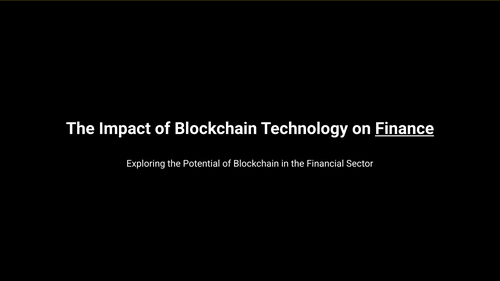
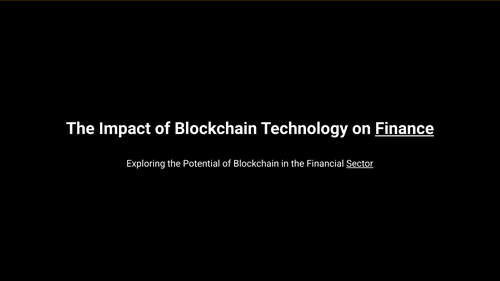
Sector underline: none -> present
